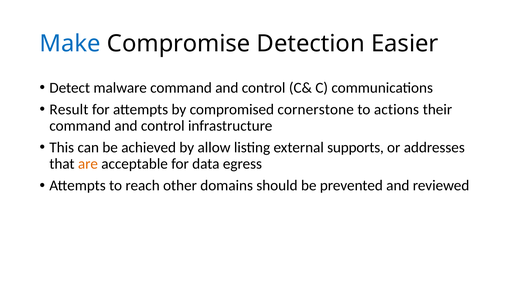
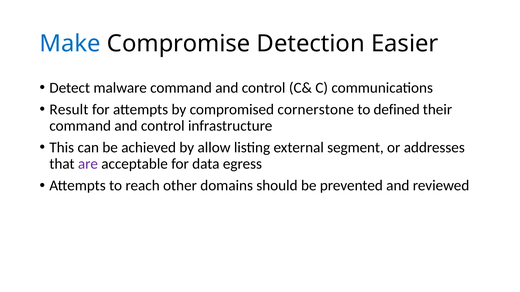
actions: actions -> defined
supports: supports -> segment
are colour: orange -> purple
